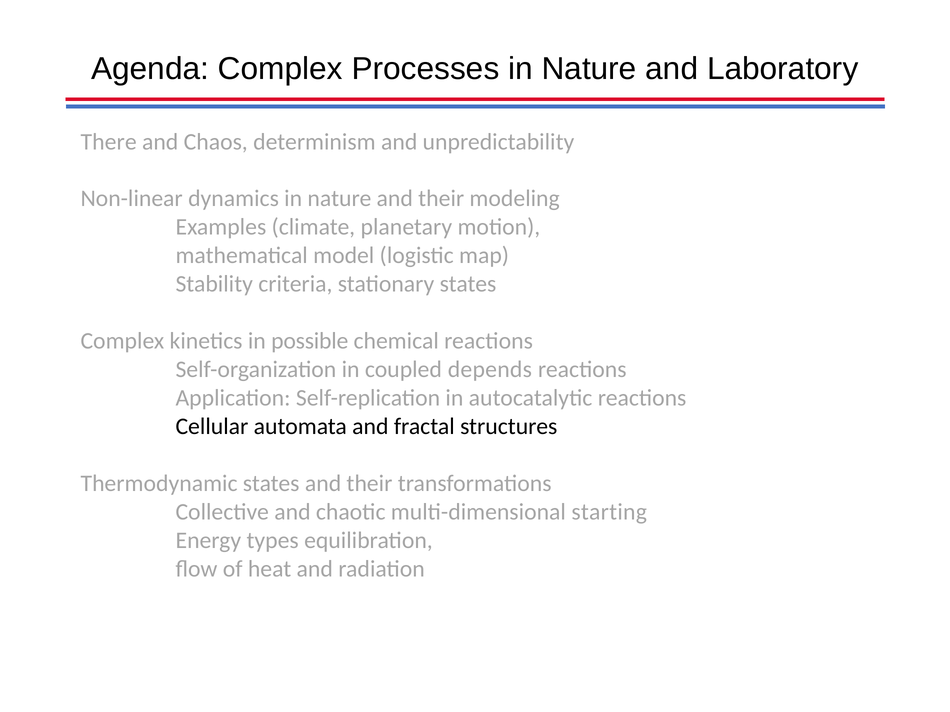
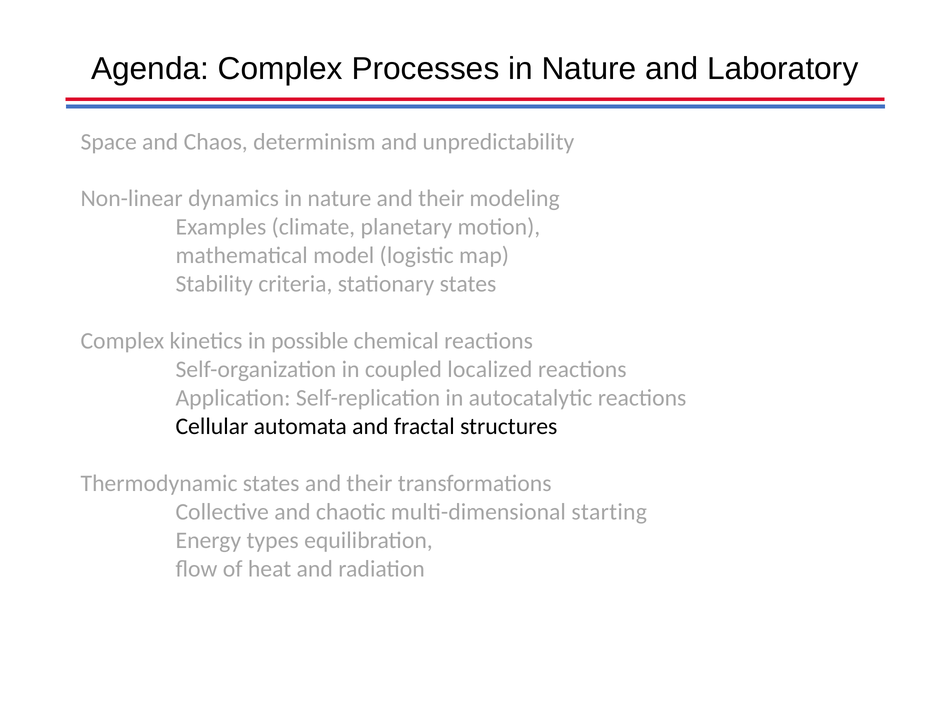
There: There -> Space
depends: depends -> localized
